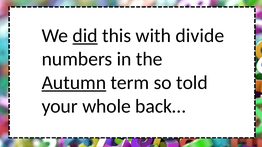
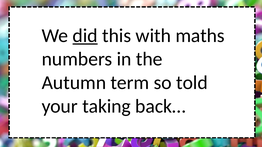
divide: divide -> maths
Autumn underline: present -> none
whole: whole -> taking
